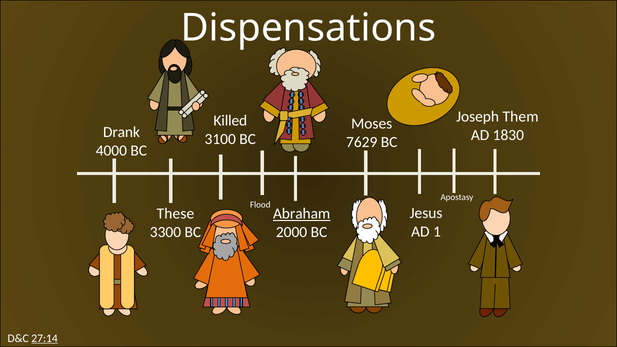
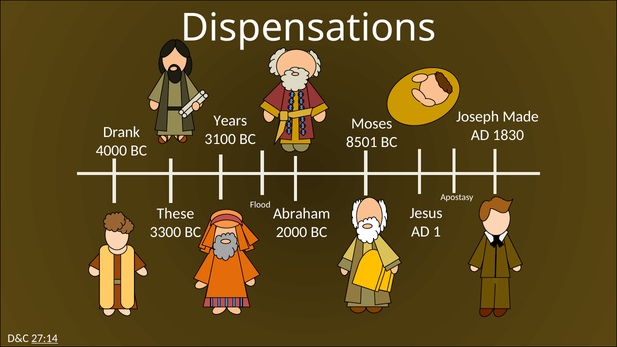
Them: Them -> Made
Killed: Killed -> Years
7629: 7629 -> 8501
Abraham underline: present -> none
